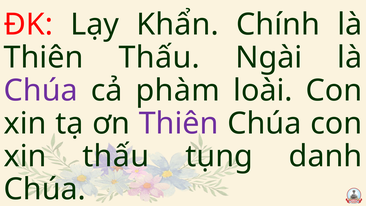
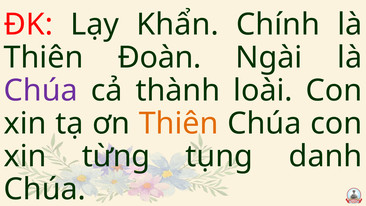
Thiên Thấu: Thấu -> Đoàn
phàm: phàm -> thành
Thiên at (179, 123) colour: purple -> orange
xin thấu: thấu -> từng
